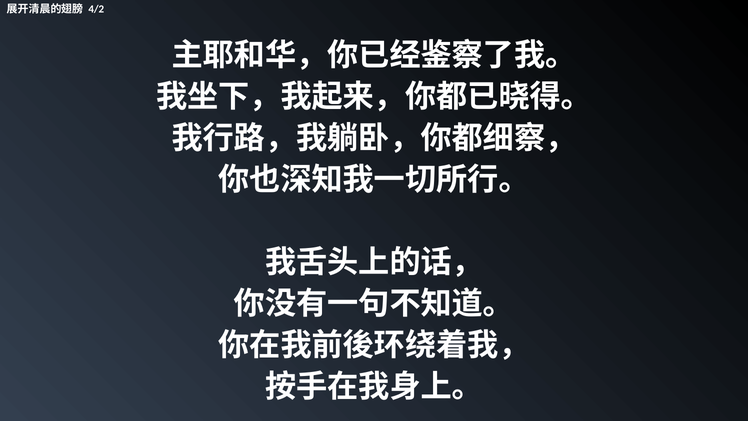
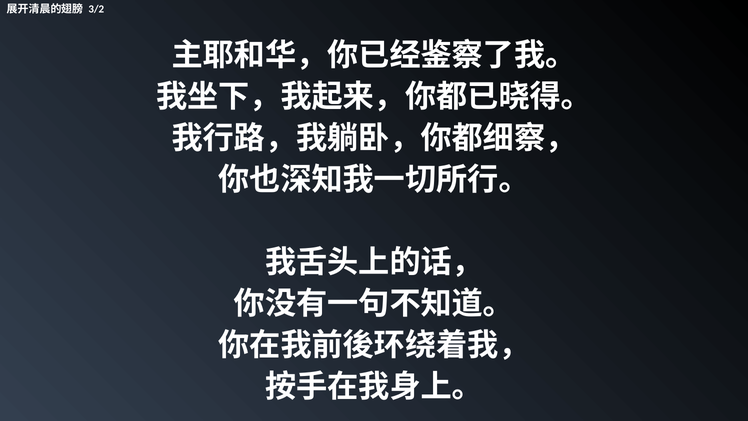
4/2: 4/2 -> 3/2
